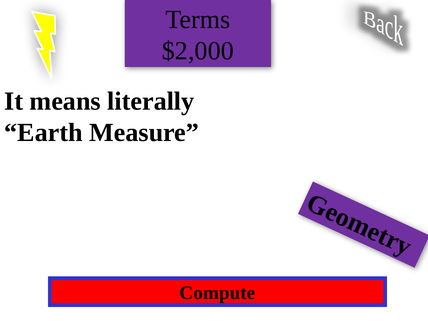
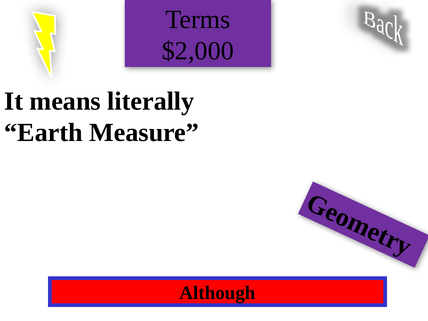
Compute: Compute -> Although
